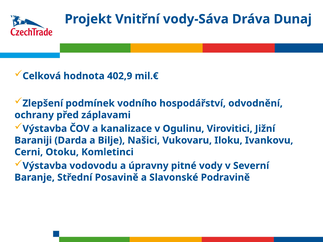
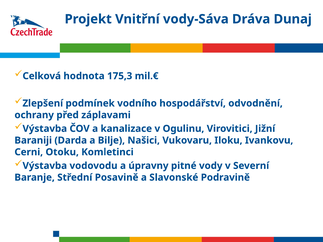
402,9: 402,9 -> 175,3
